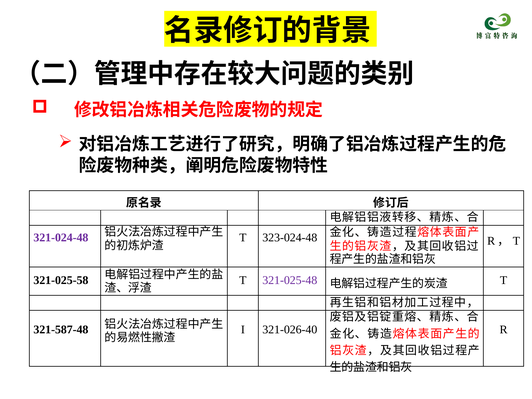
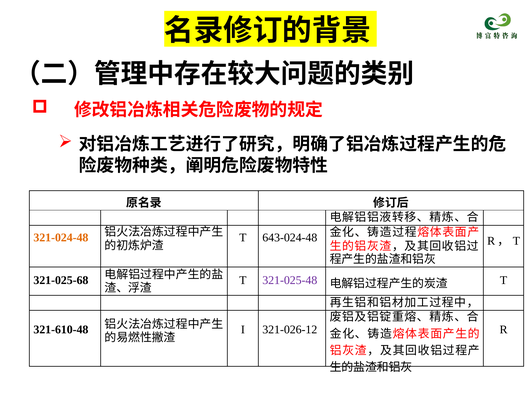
321-024-48 colour: purple -> orange
323-024-48: 323-024-48 -> 643-024-48
321-025-58: 321-025-58 -> 321-025-68
321-587-48: 321-587-48 -> 321-610-48
321-026-40: 321-026-40 -> 321-026-12
